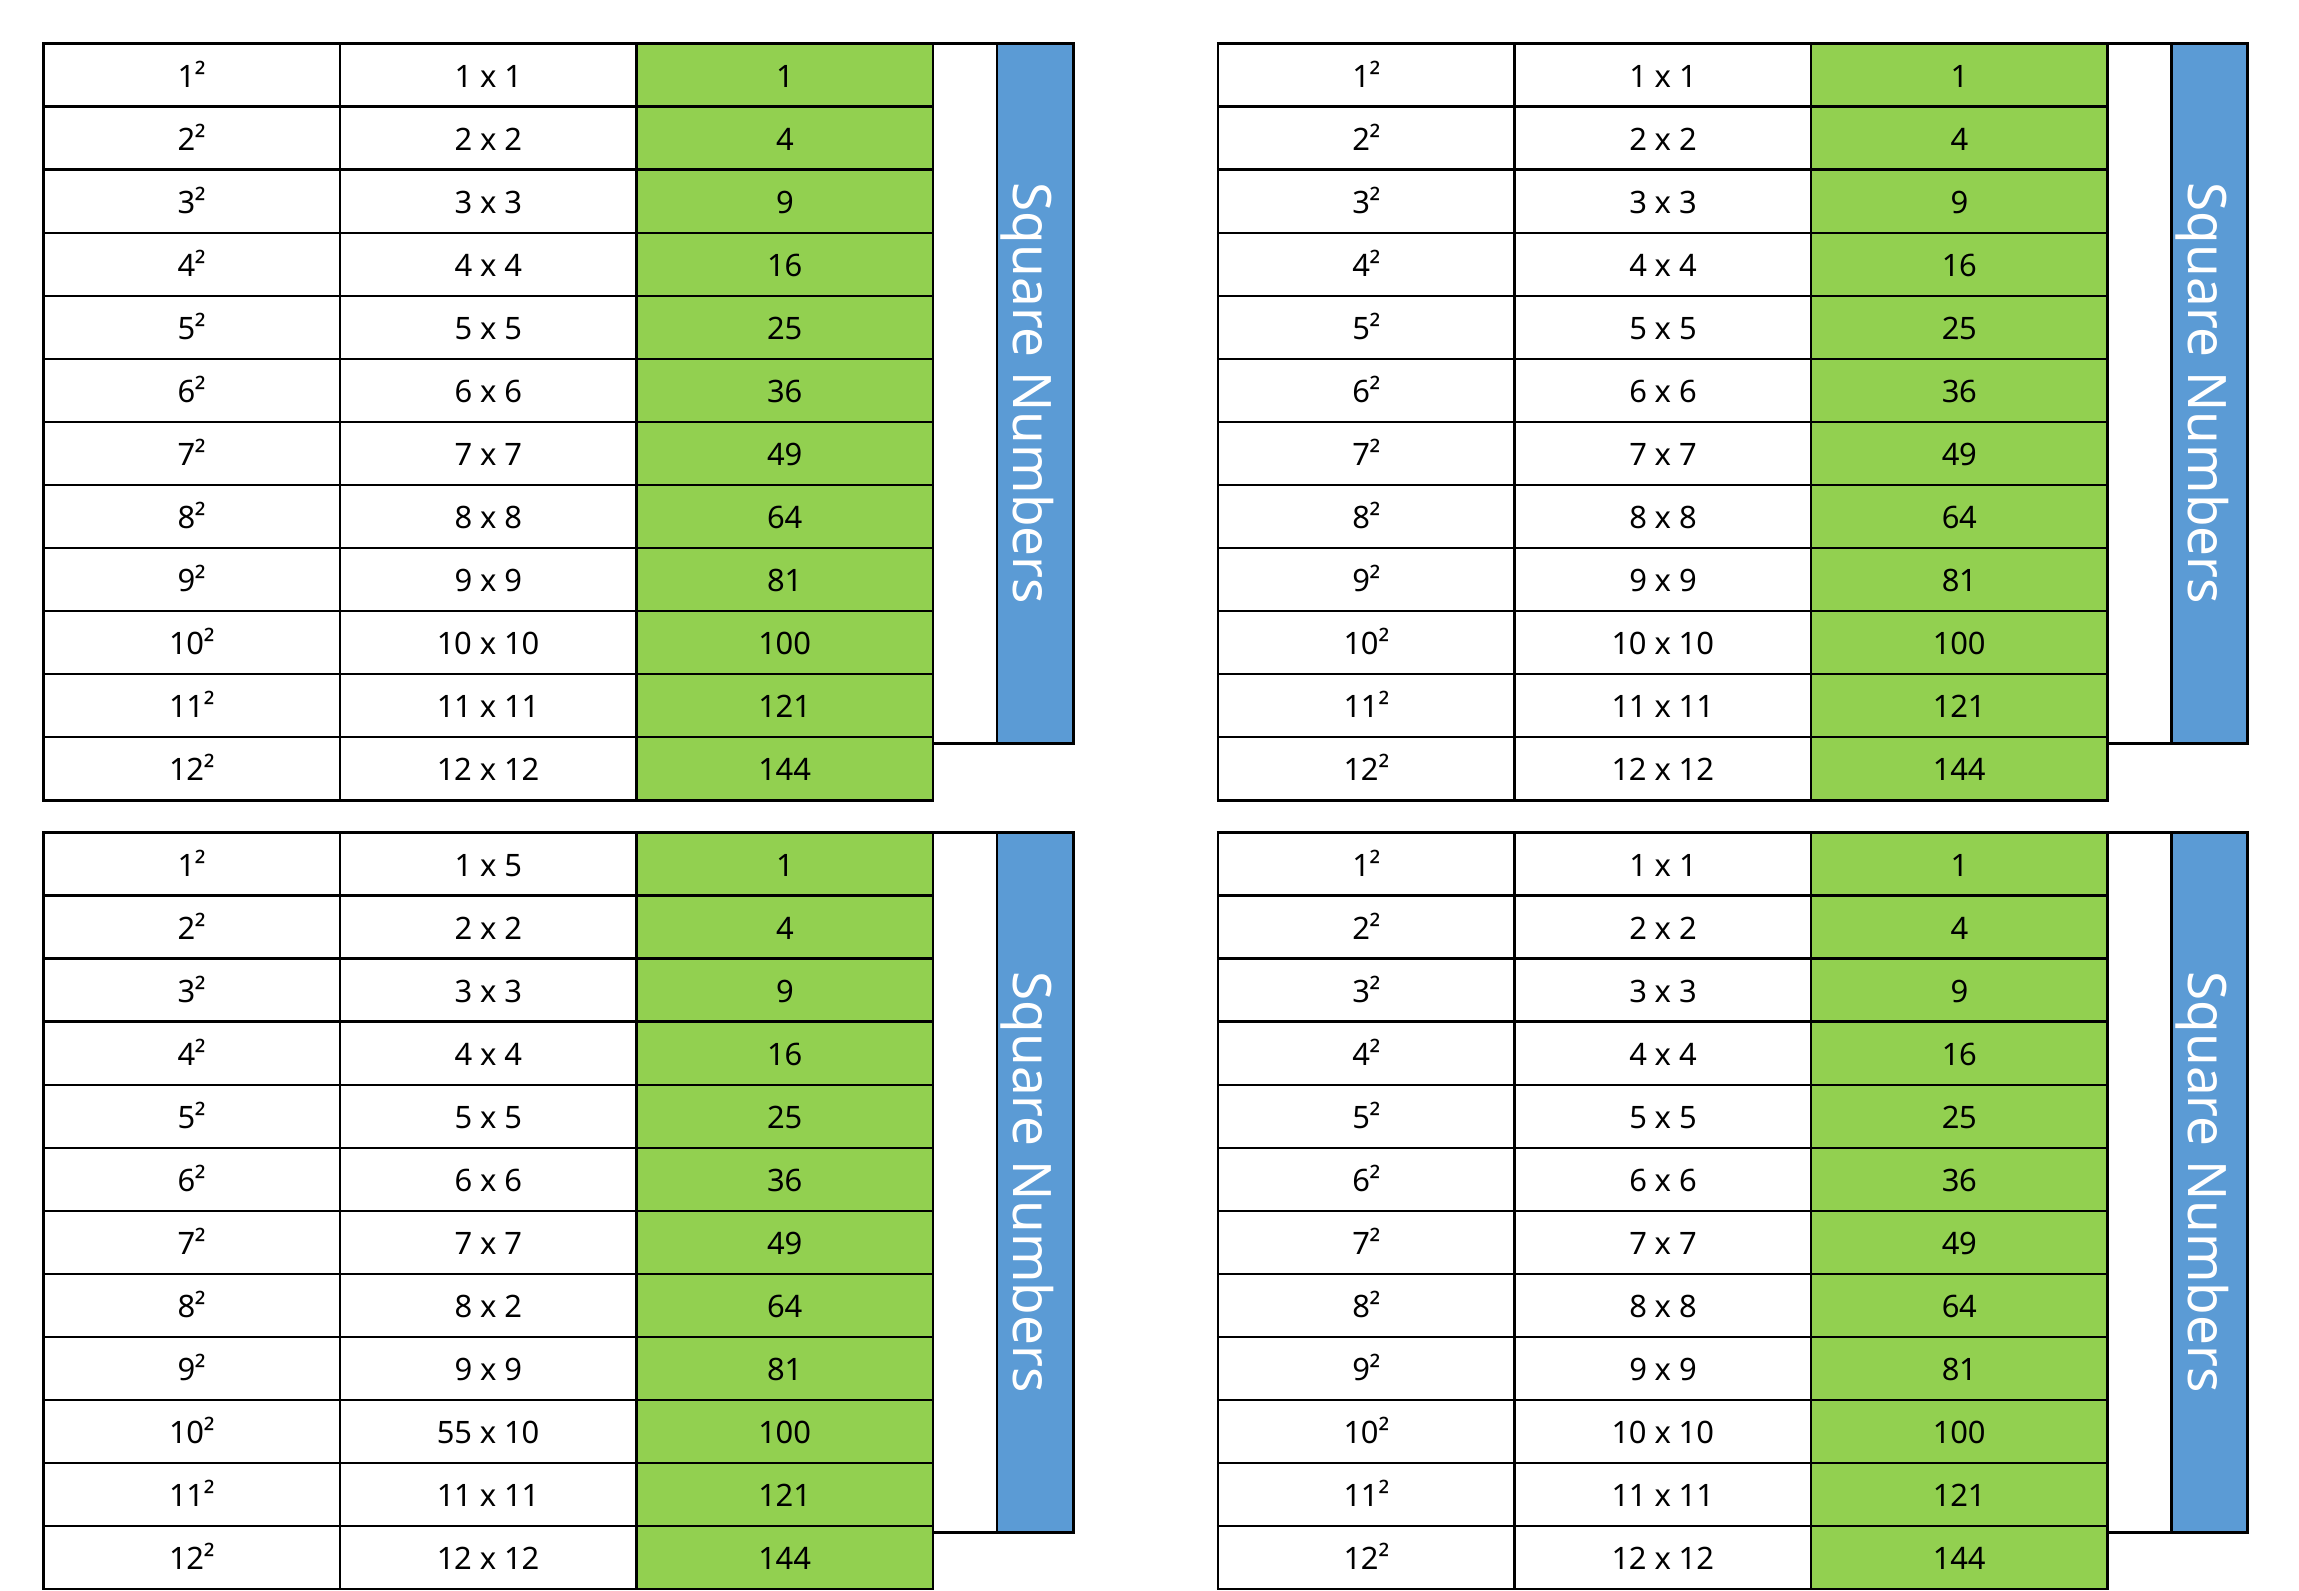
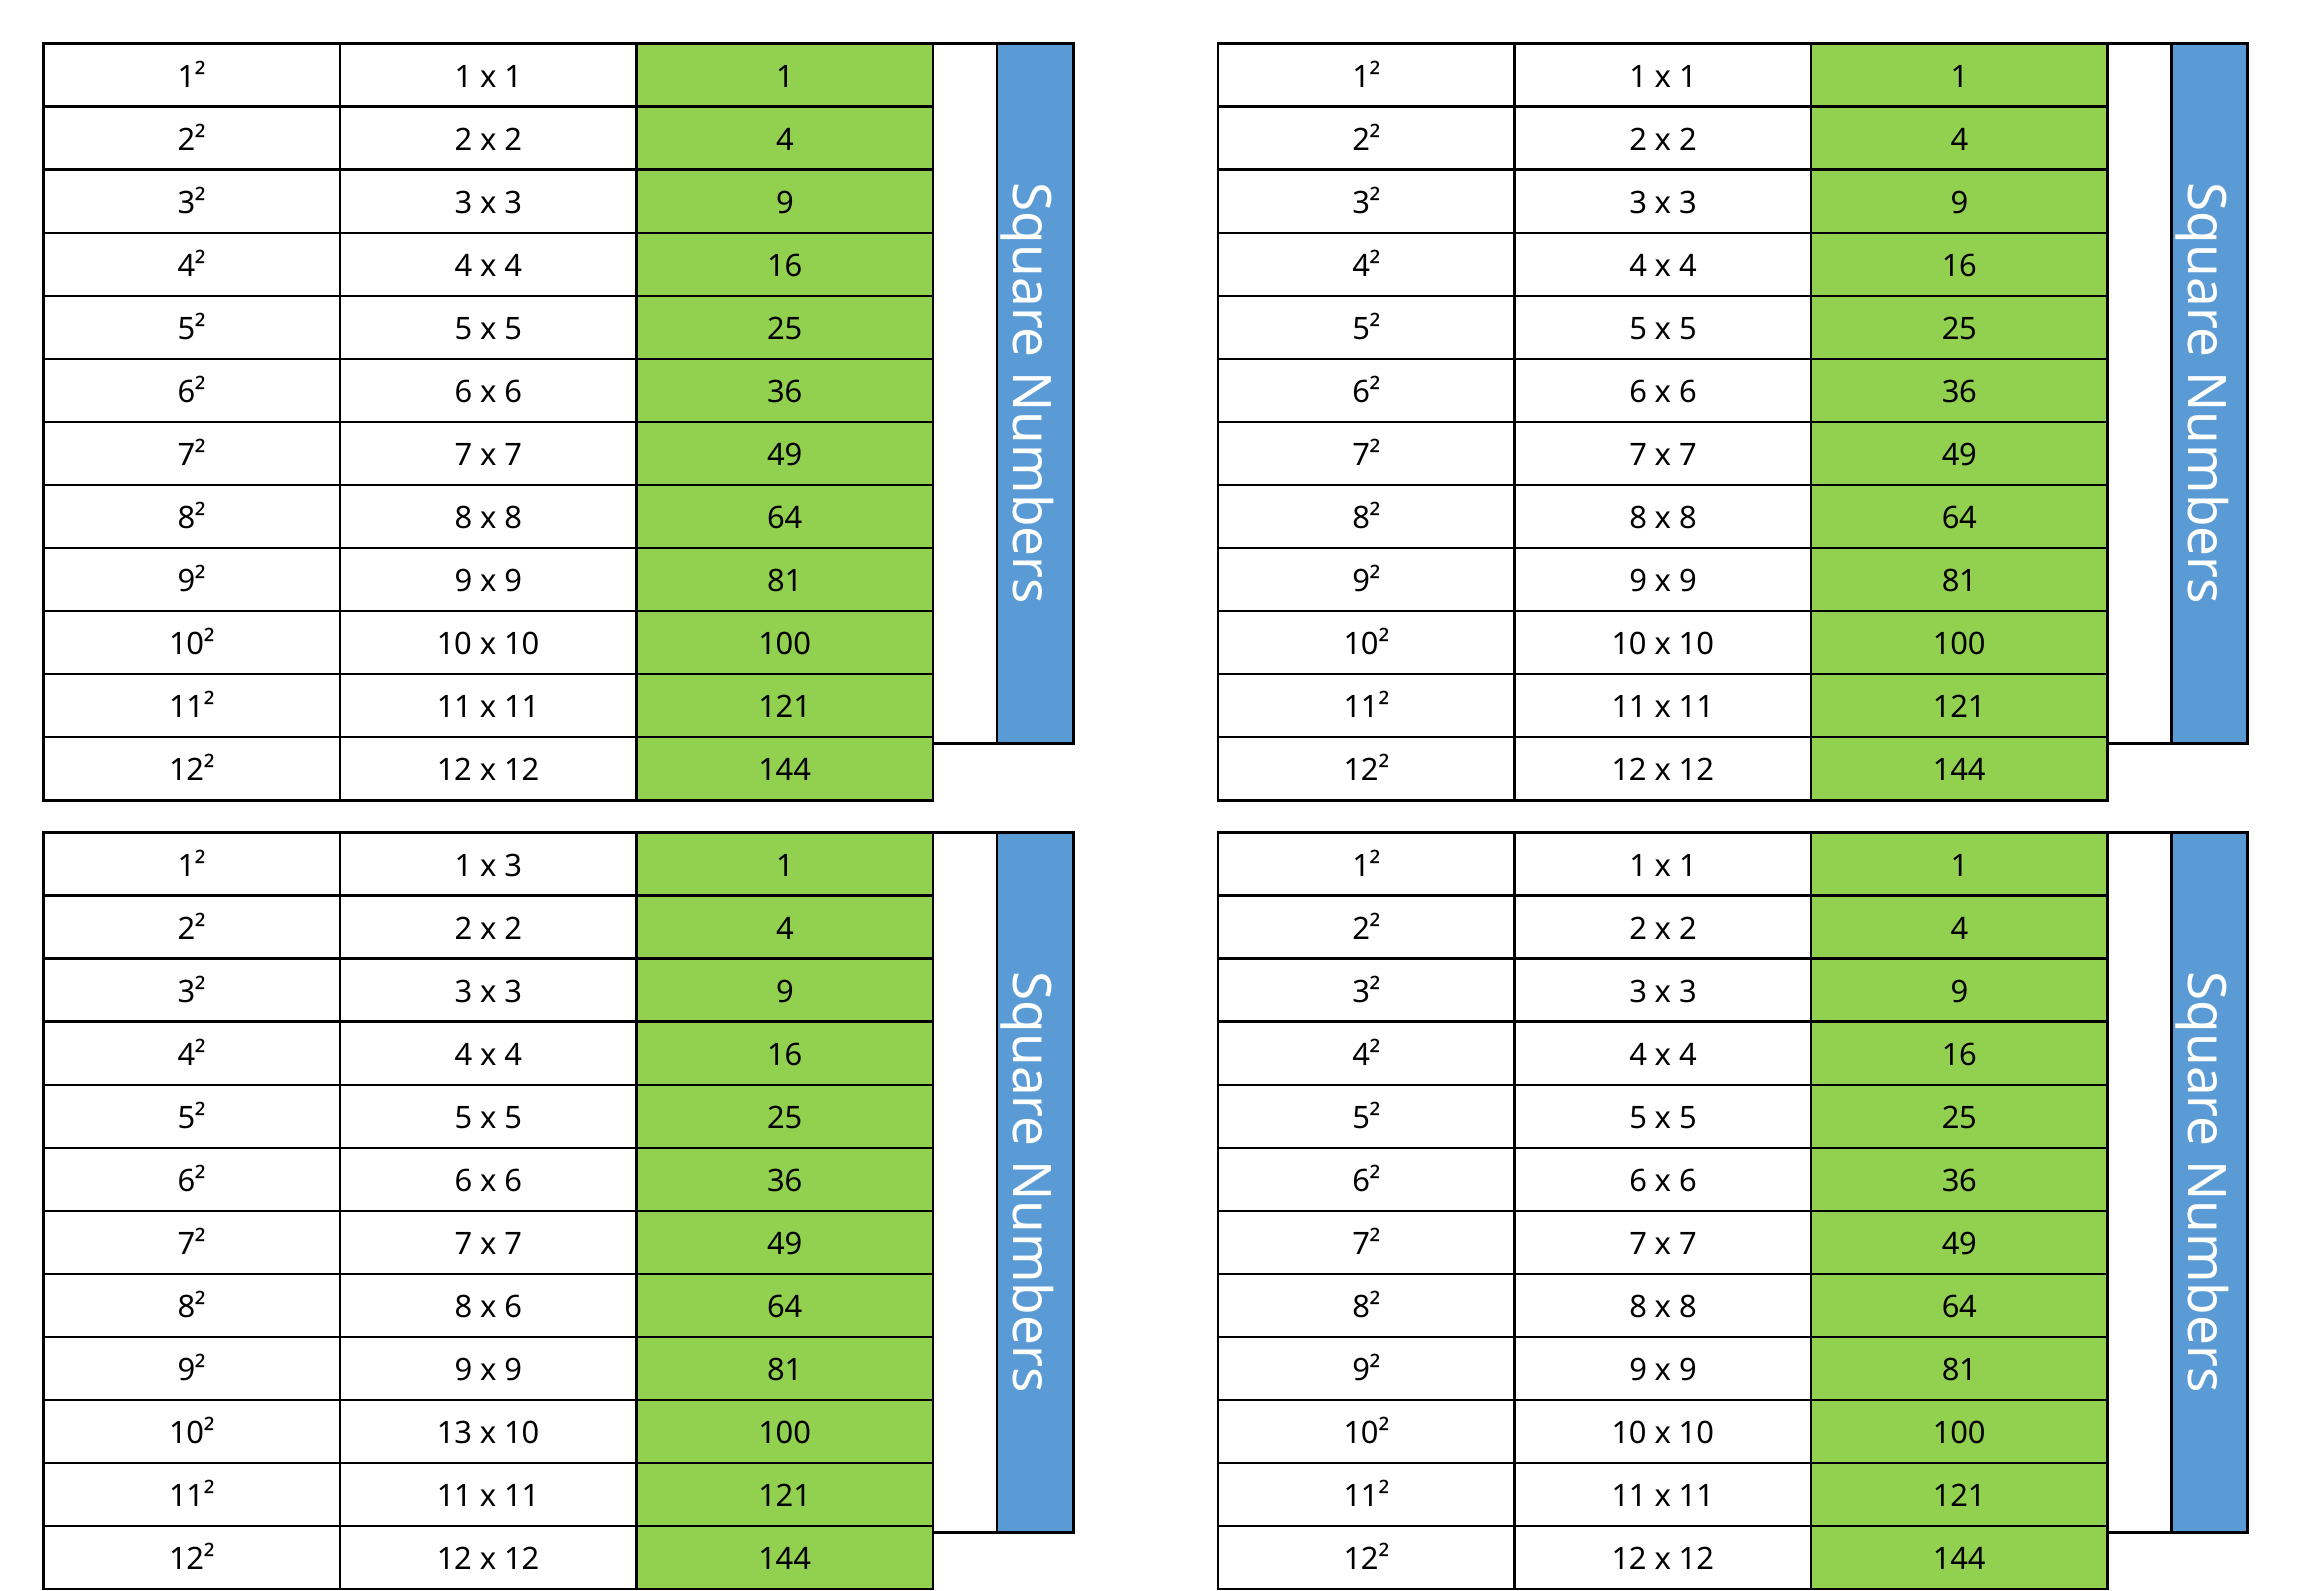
1 x 5: 5 -> 3
8 x 2: 2 -> 6
55: 55 -> 13
